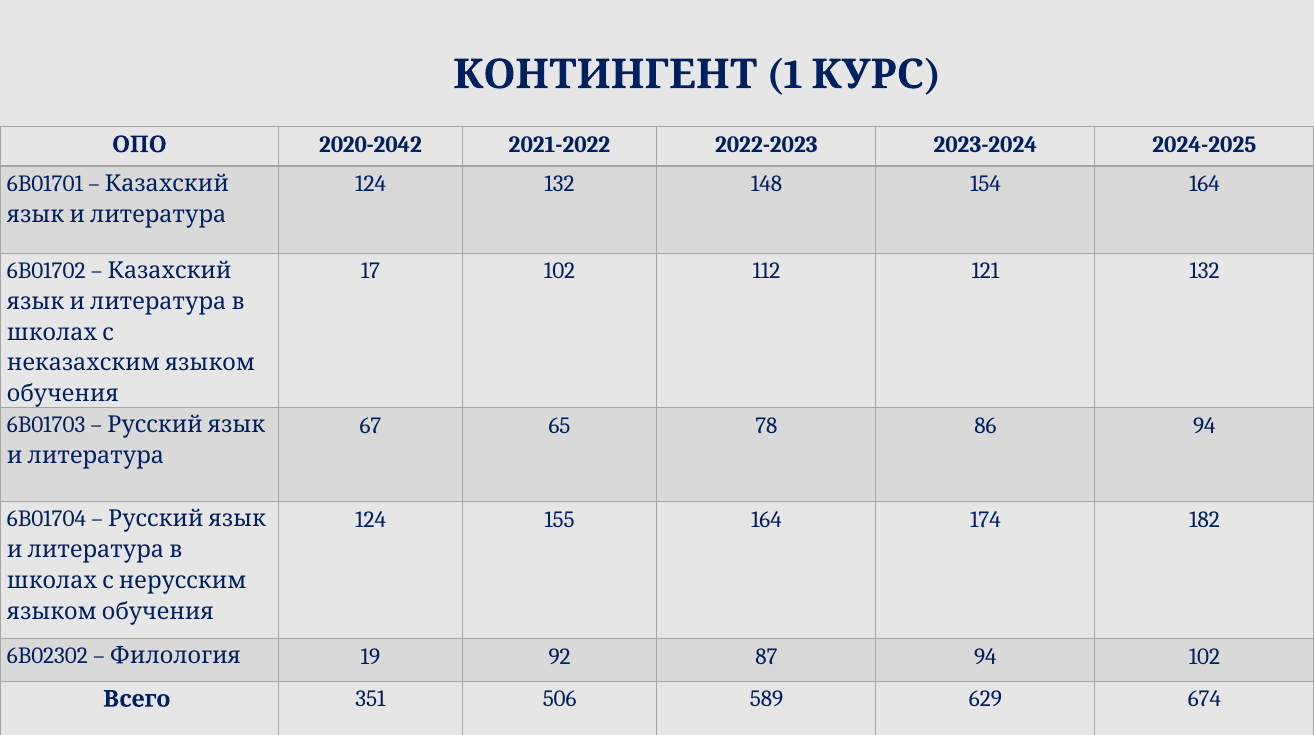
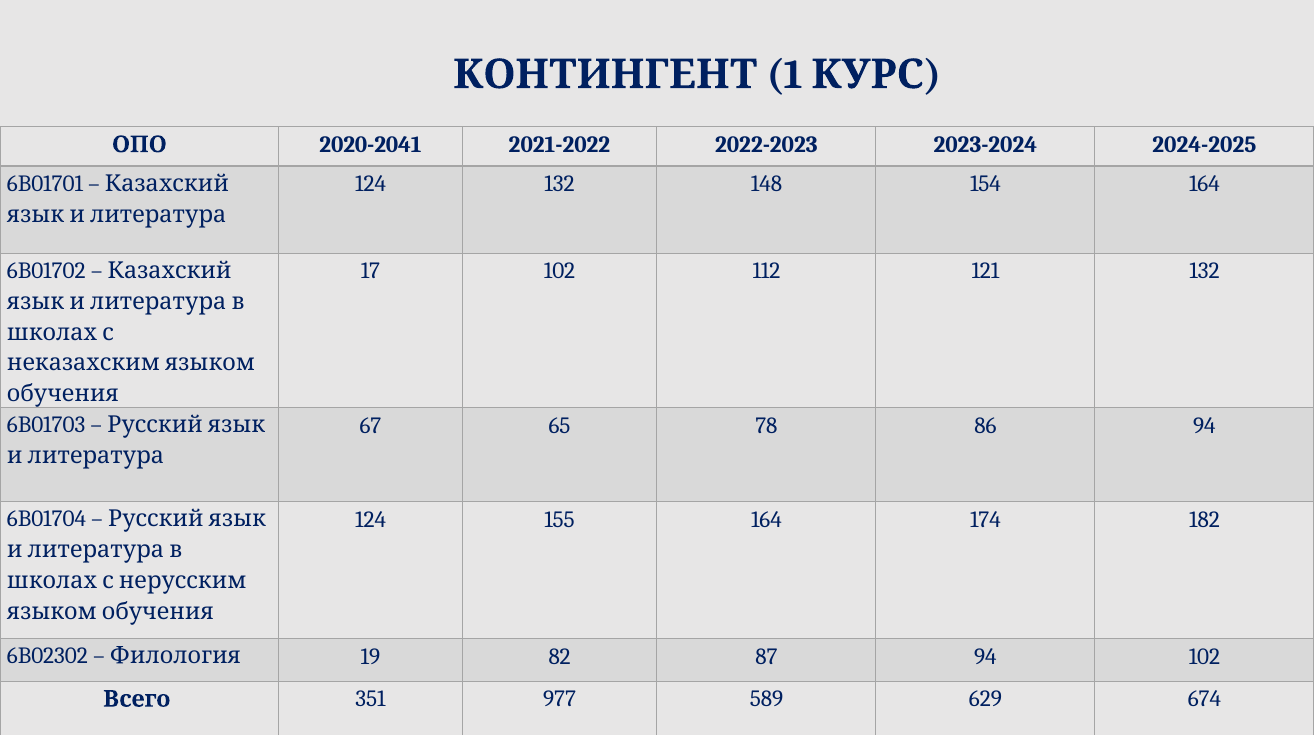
2020-2042: 2020-2042 -> 2020-2041
92: 92 -> 82
506: 506 -> 977
